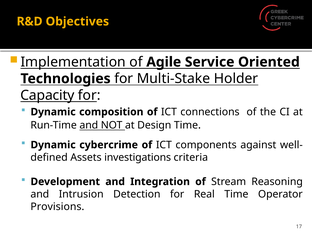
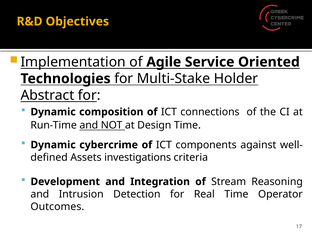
Capacity: Capacity -> Abstract
Provisions: Provisions -> Outcomes
